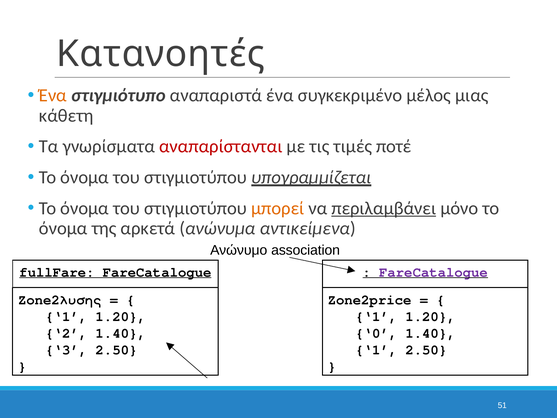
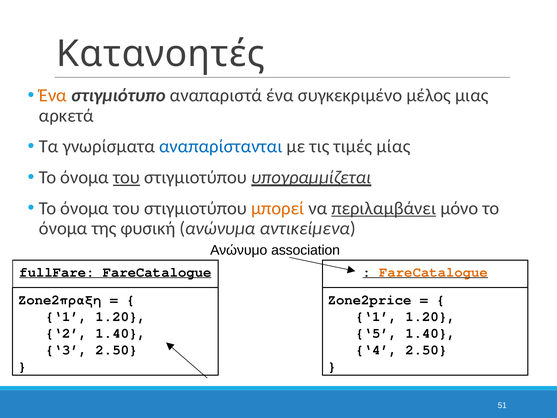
κάθετη: κάθετη -> αρκετά
αναπαρίστανται colour: red -> blue
ποτέ: ποτέ -> μίας
του at (127, 177) underline: none -> present
αρκετά: αρκετά -> φυσική
FareCatalogue at (434, 272) colour: purple -> orange
Zone2λύσης: Zone2λύσης -> Zone2πράξη
0: 0 -> 5
1 at (376, 350): 1 -> 4
